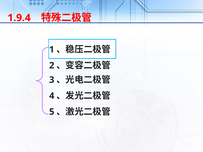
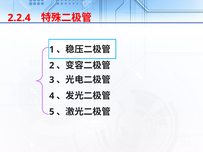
1.9.4: 1.9.4 -> 2.2.4
